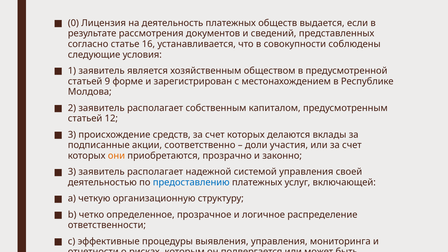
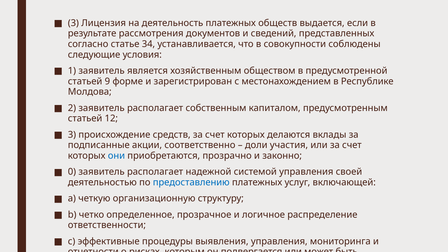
0 at (73, 23): 0 -> 3
16: 16 -> 34
они colour: orange -> blue
3 at (72, 172): 3 -> 0
